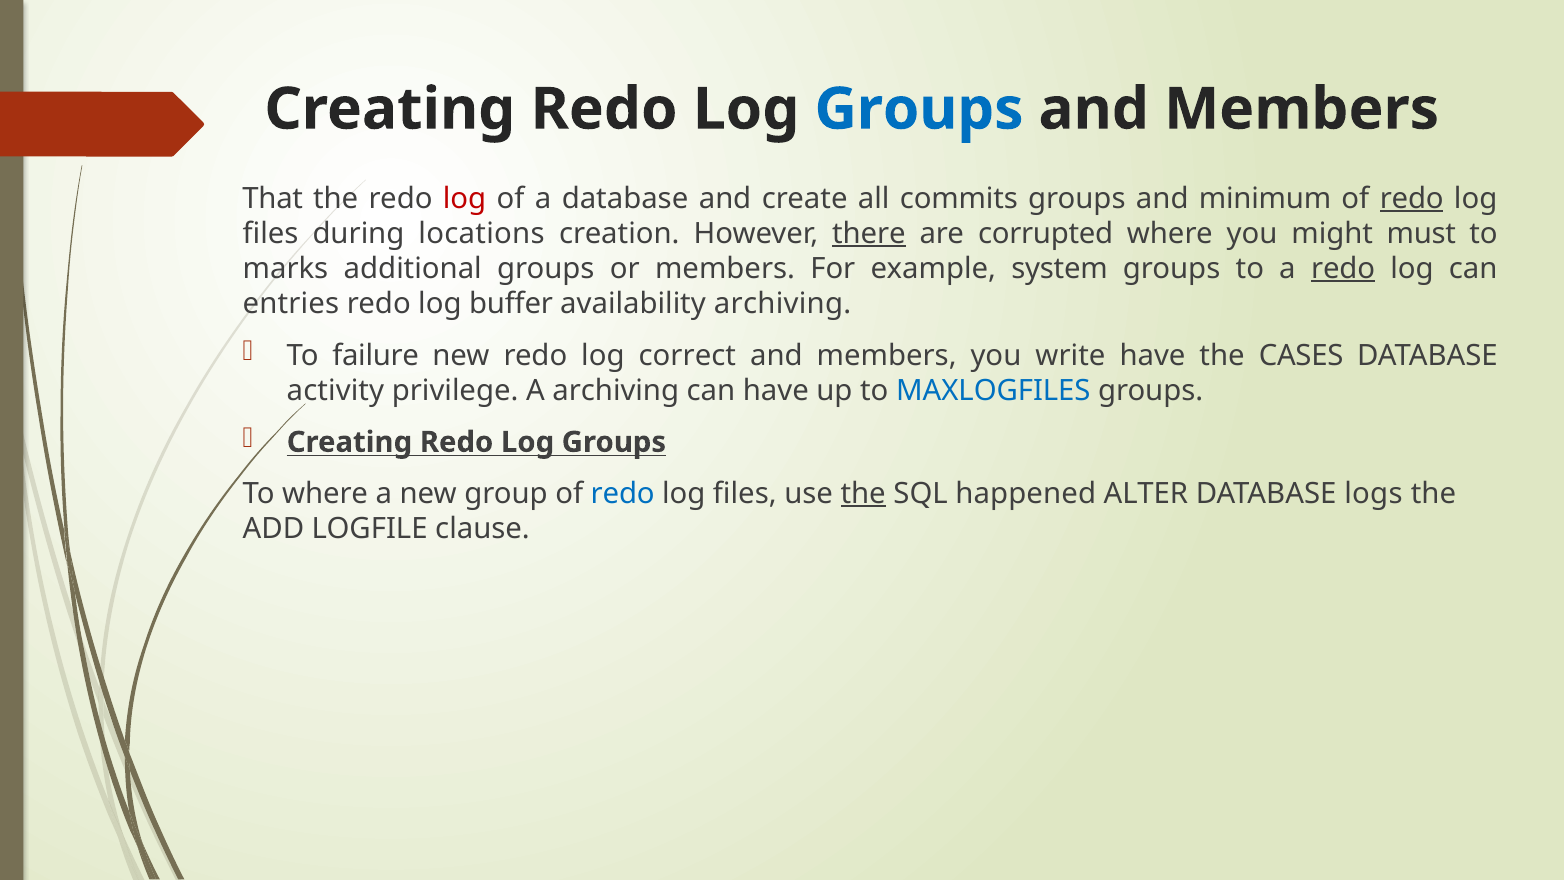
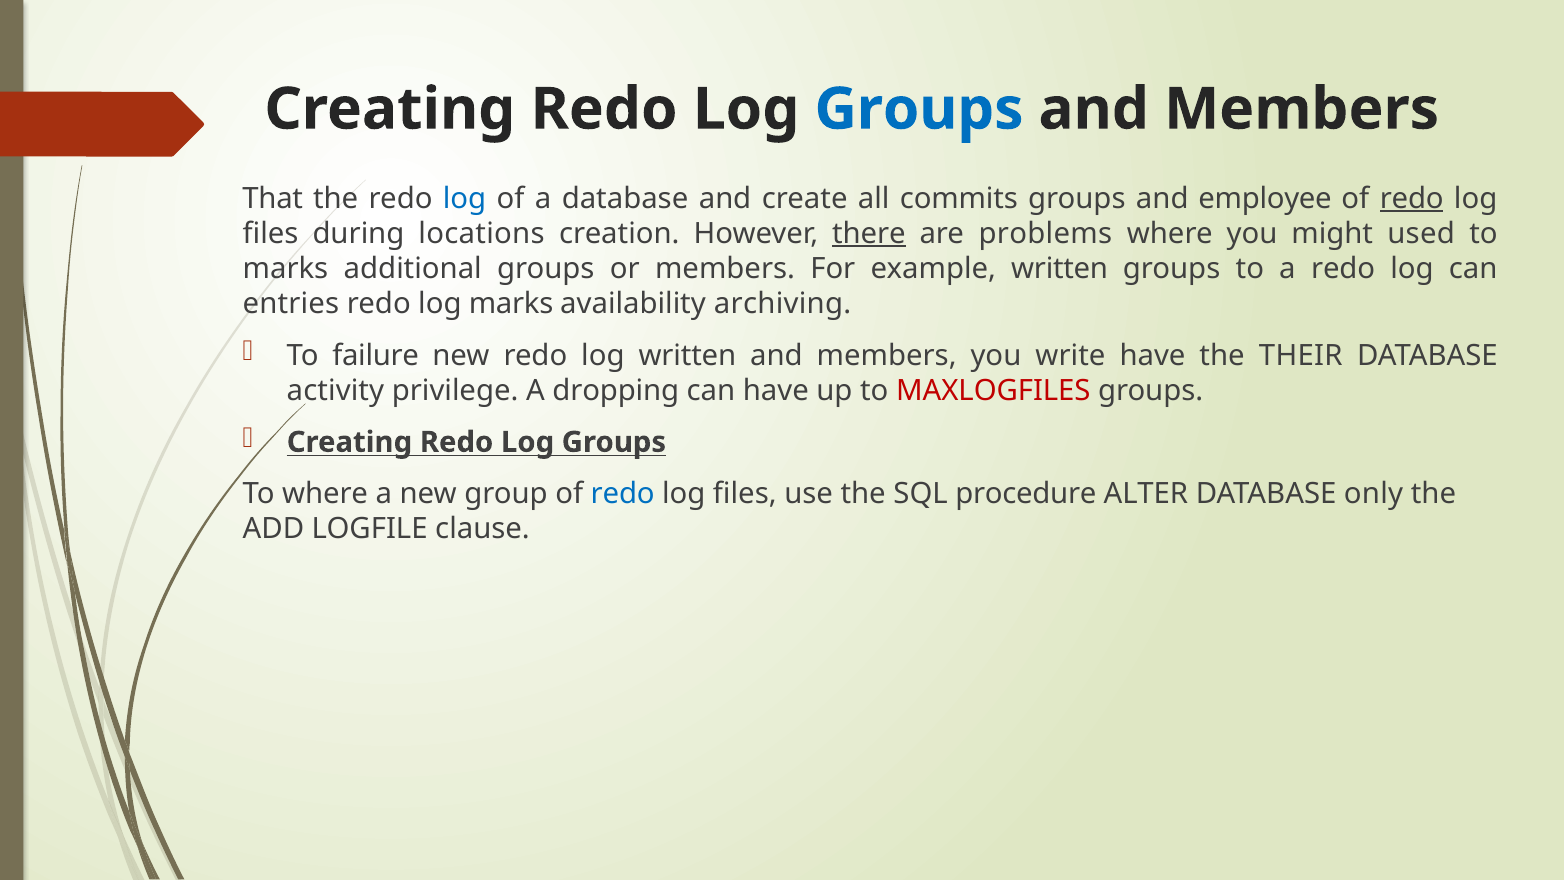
log at (465, 198) colour: red -> blue
minimum: minimum -> employee
corrupted: corrupted -> problems
must: must -> used
example system: system -> written
redo at (1343, 269) underline: present -> none
log buffer: buffer -> marks
log correct: correct -> written
CASES: CASES -> THEIR
A archiving: archiving -> dropping
MAXLOGFILES colour: blue -> red
the at (863, 494) underline: present -> none
happened: happened -> procedure
logs: logs -> only
